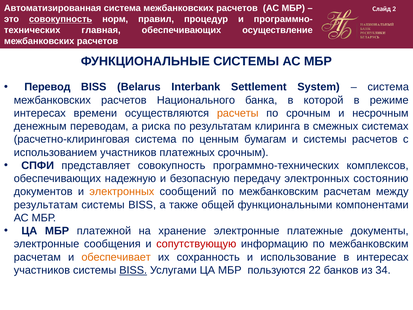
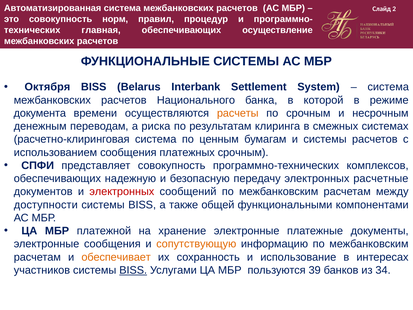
совокупность at (61, 19) underline: present -> none
Перевод: Перевод -> Октября
интересах at (40, 113): интересах -> документа
использованием участников: участников -> сообщения
состоянию: состоянию -> расчетные
электронных at (122, 192) colour: orange -> red
результатам at (46, 205): результатам -> доступности
сопутствующую colour: red -> orange
22: 22 -> 39
